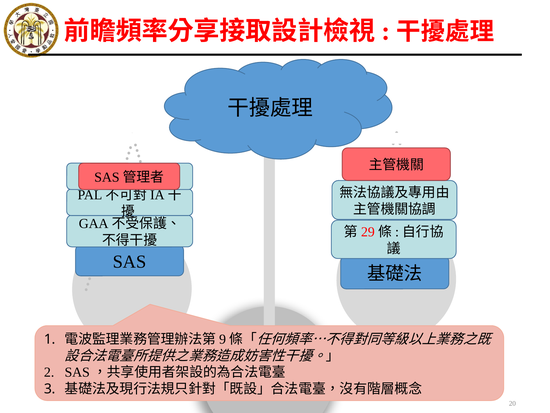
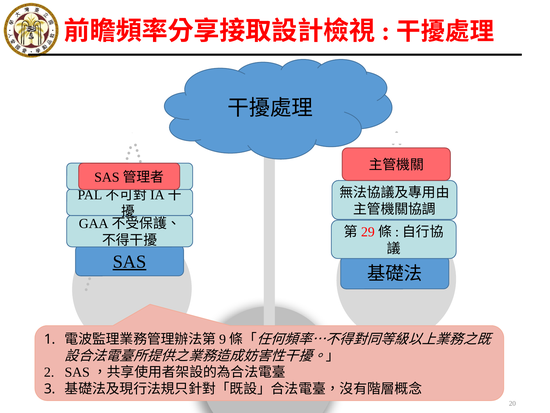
SAS underline: none -> present
